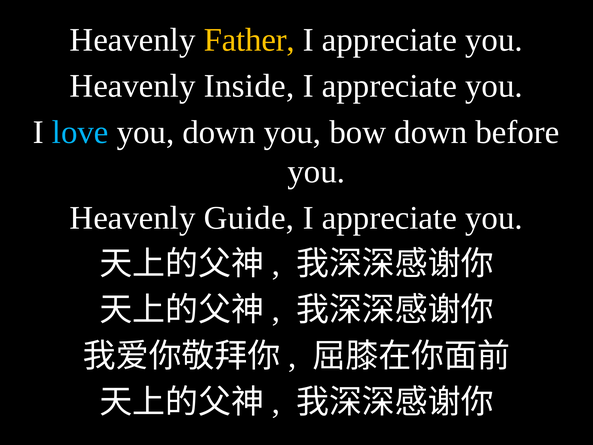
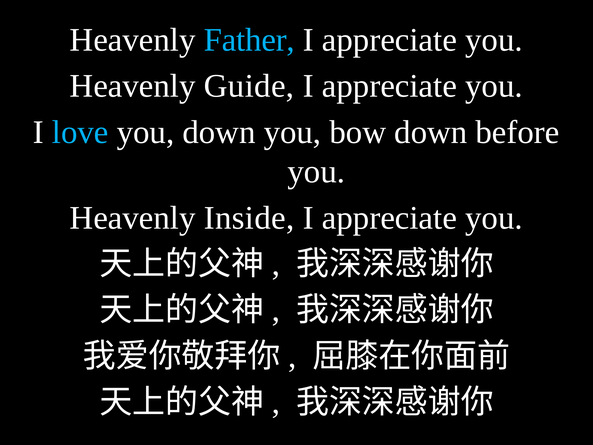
Father colour: yellow -> light blue
Inside: Inside -> Guide
Guide: Guide -> Inside
